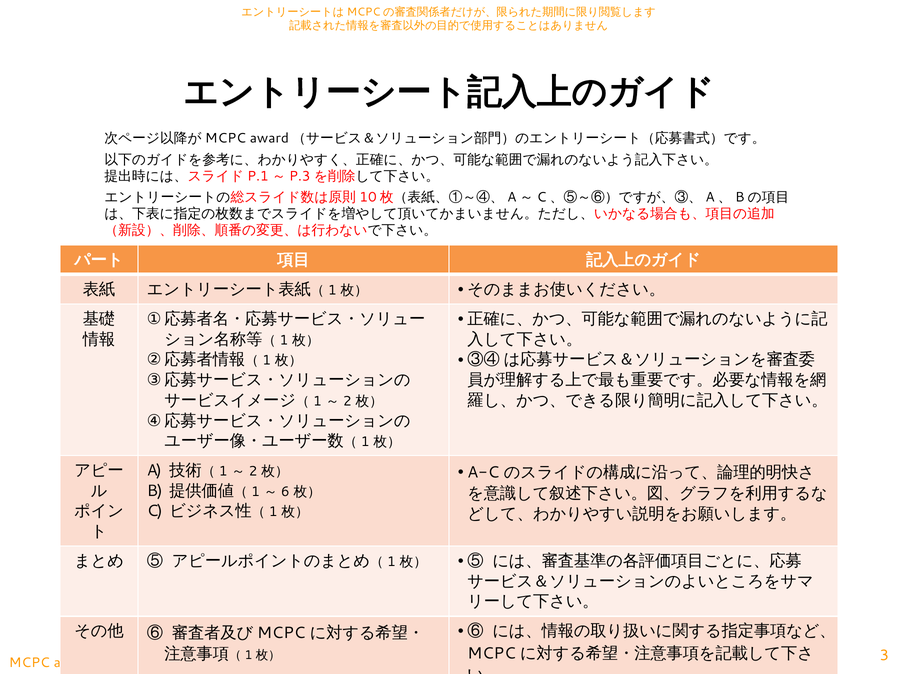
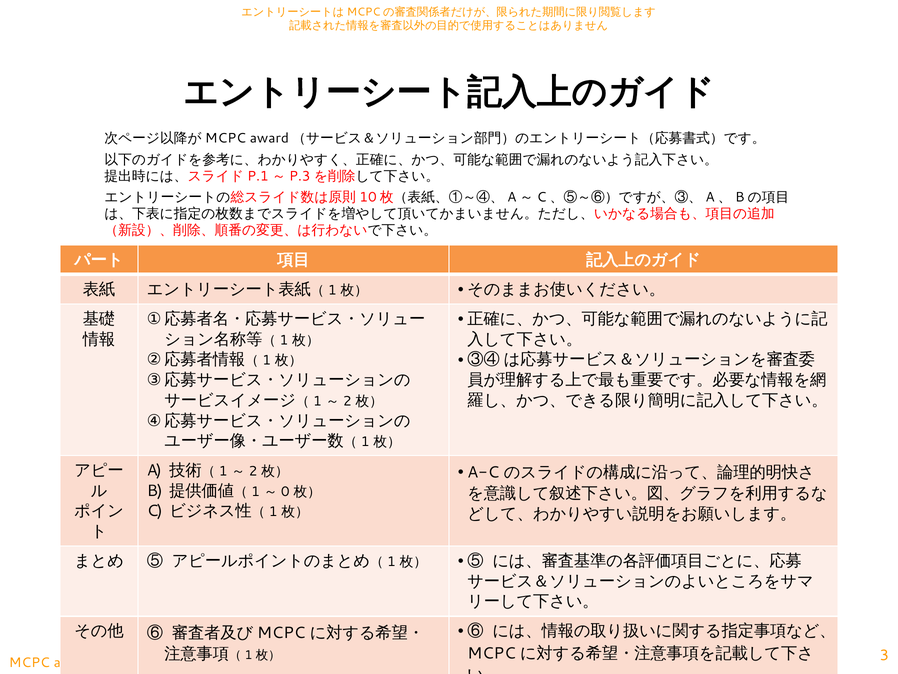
6: 6 -> 0
